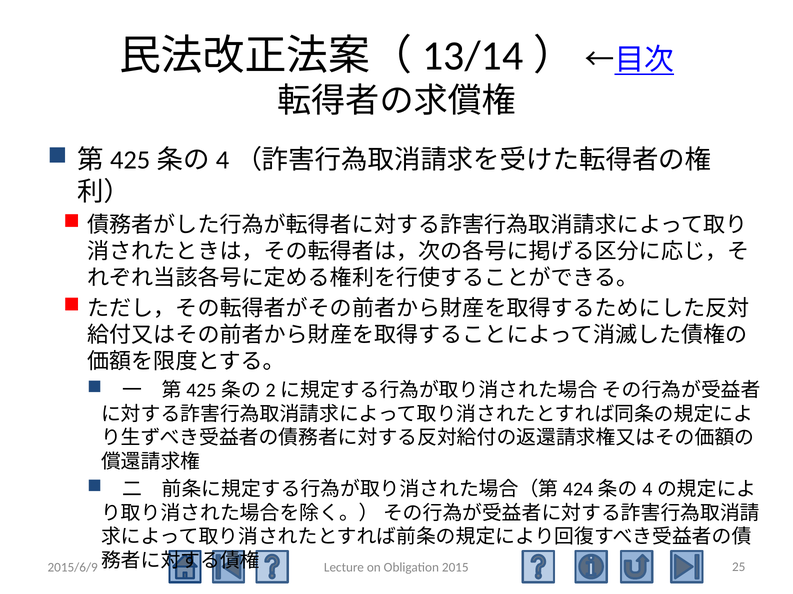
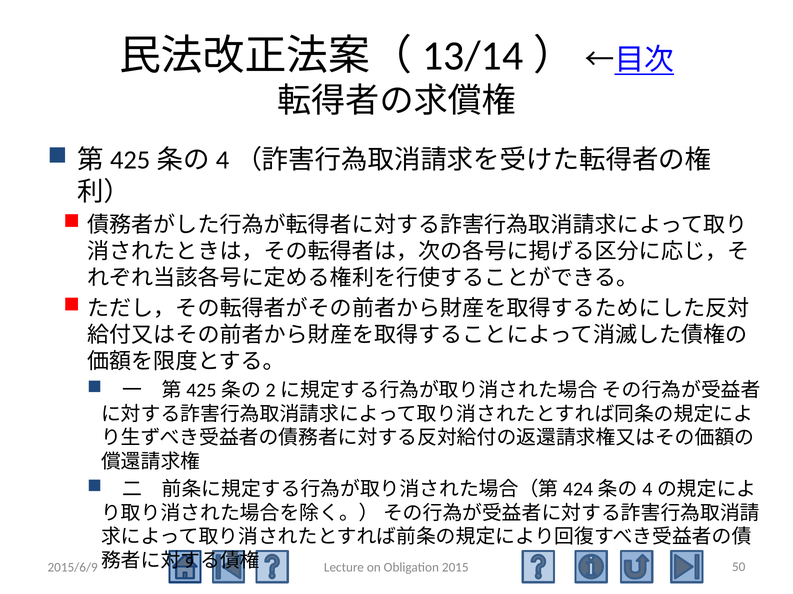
25: 25 -> 50
